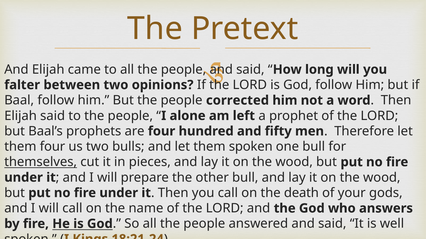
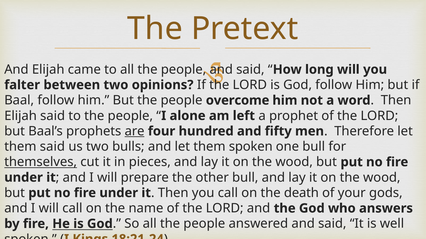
corrected: corrected -> overcome
are underline: none -> present
them four: four -> said
